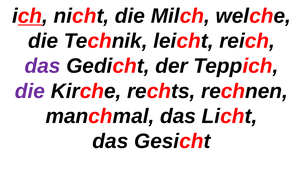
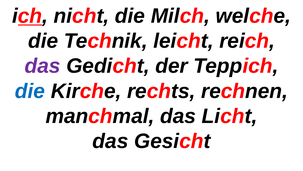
die at (30, 91) colour: purple -> blue
